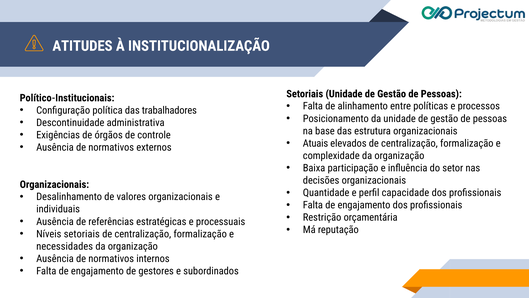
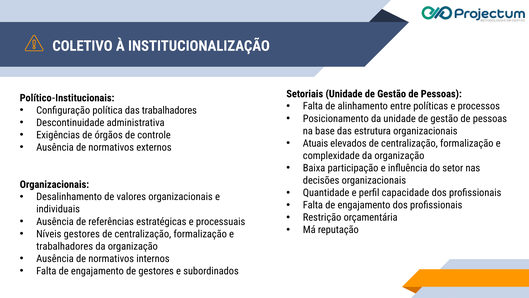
ATITUDES: ATITUDES -> COLETIVO
Níveis setoriais: setoriais -> gestores
necessidades at (65, 246): necessidades -> trabalhadores
